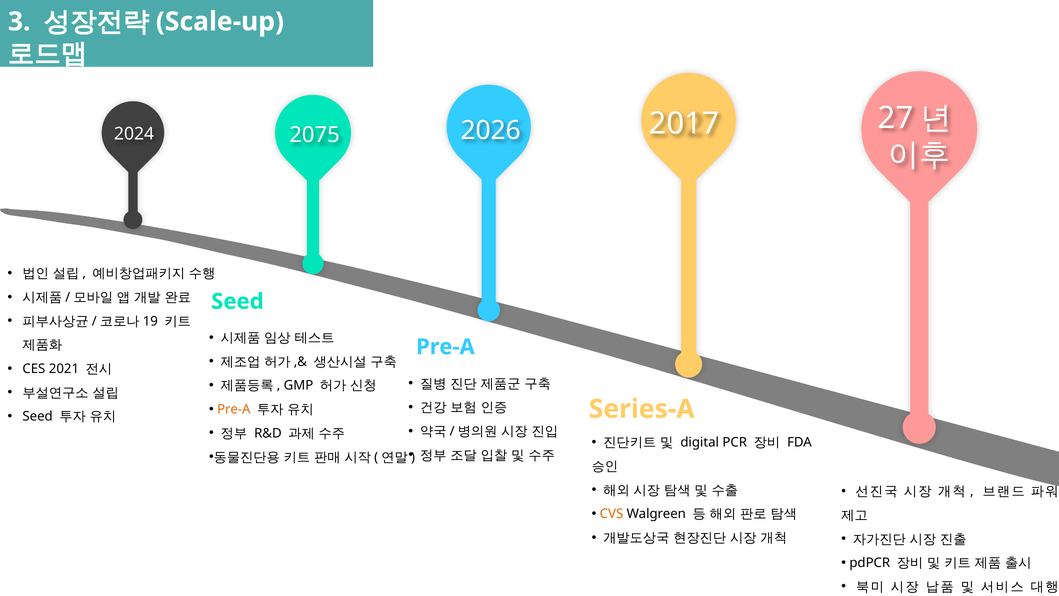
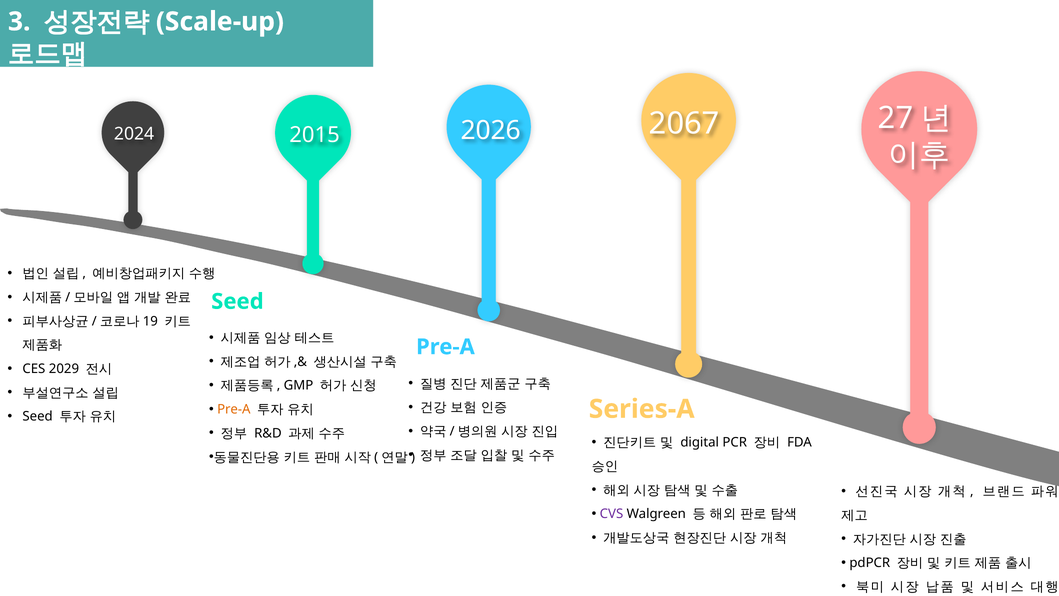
2075: 2075 -> 2015
2017: 2017 -> 2067
2021: 2021 -> 2029
CVS colour: orange -> purple
